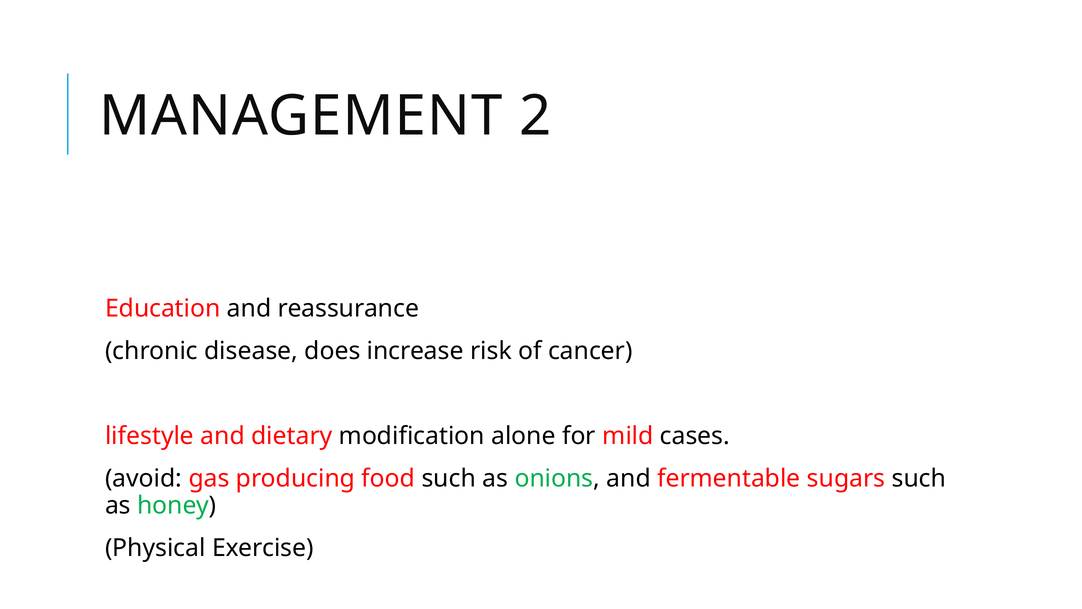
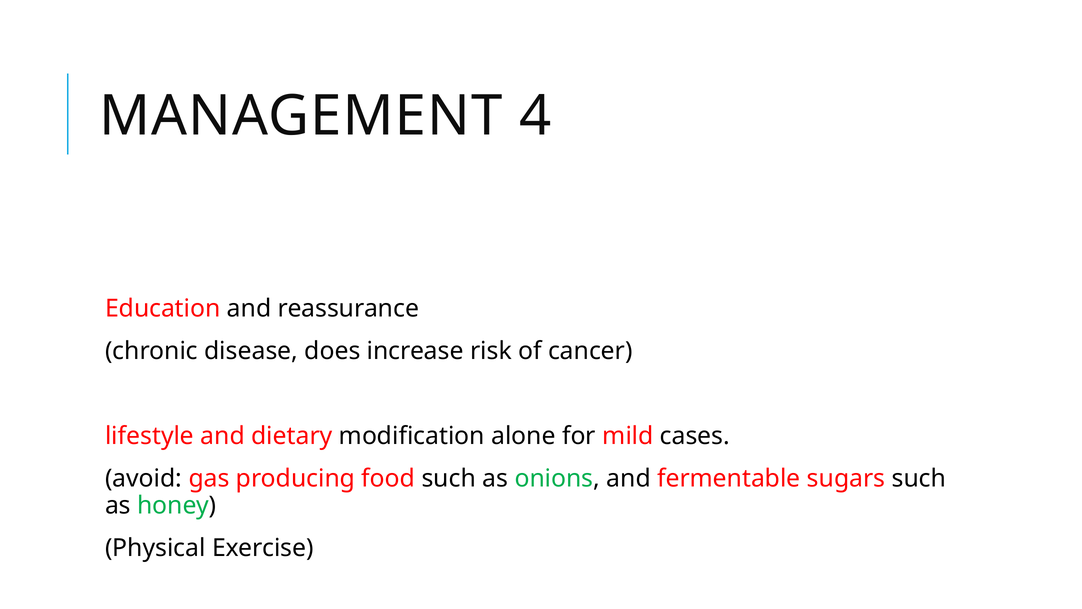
2: 2 -> 4
